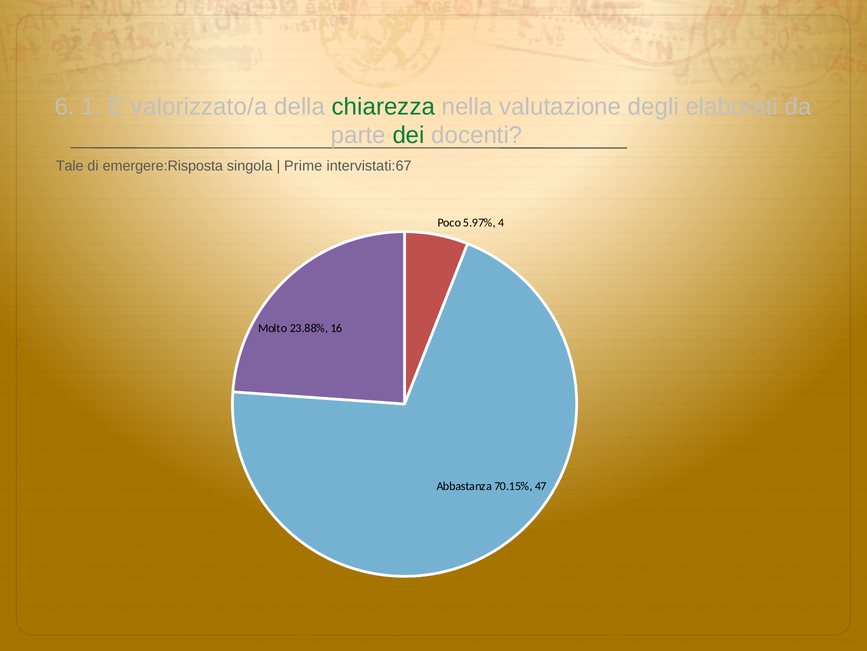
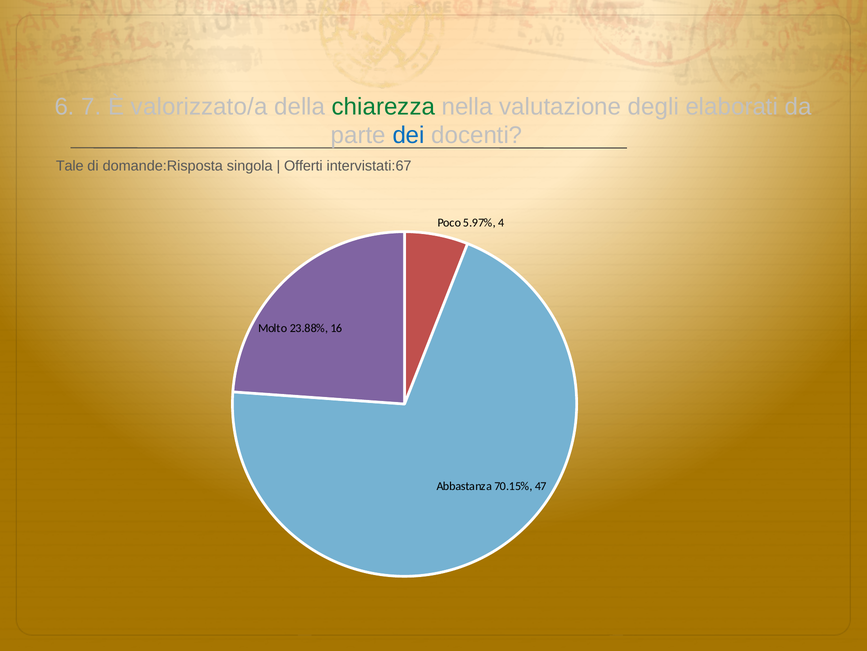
1: 1 -> 7
dei colour: green -> blue
emergere:Risposta: emergere:Risposta -> domande:Risposta
Prime: Prime -> Offerti
